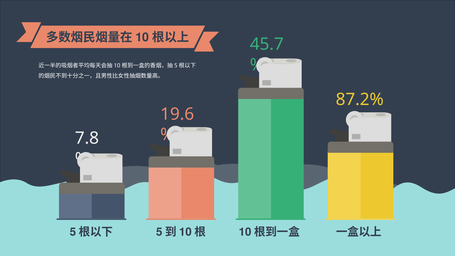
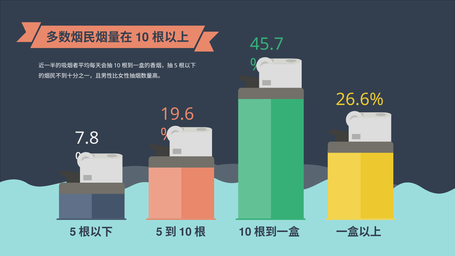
87.2%: 87.2% -> 26.6%
